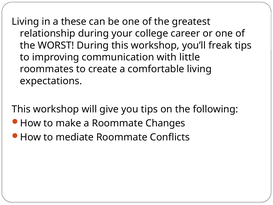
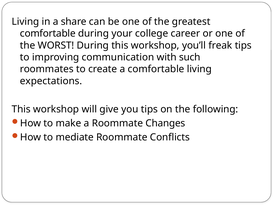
these: these -> share
relationship at (48, 33): relationship -> comfortable
little: little -> such
